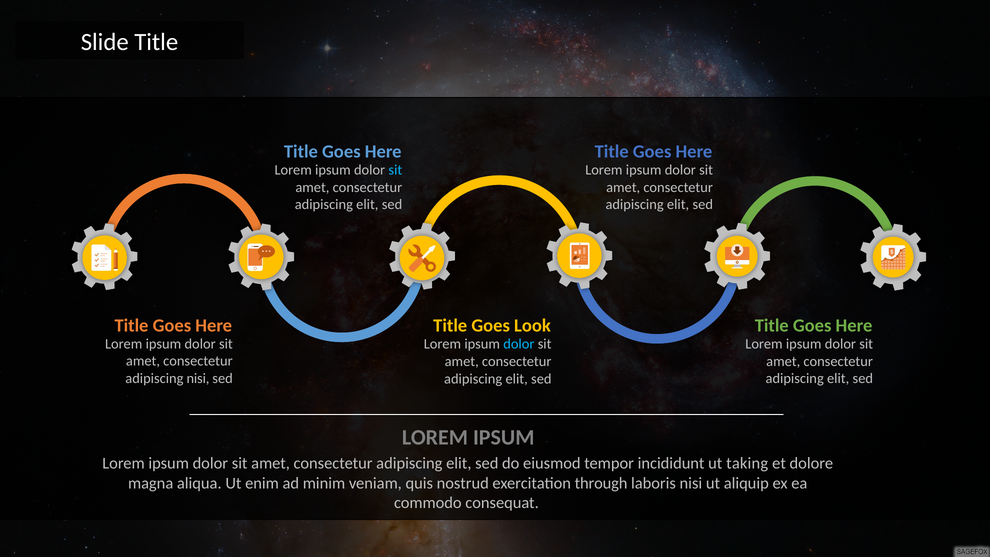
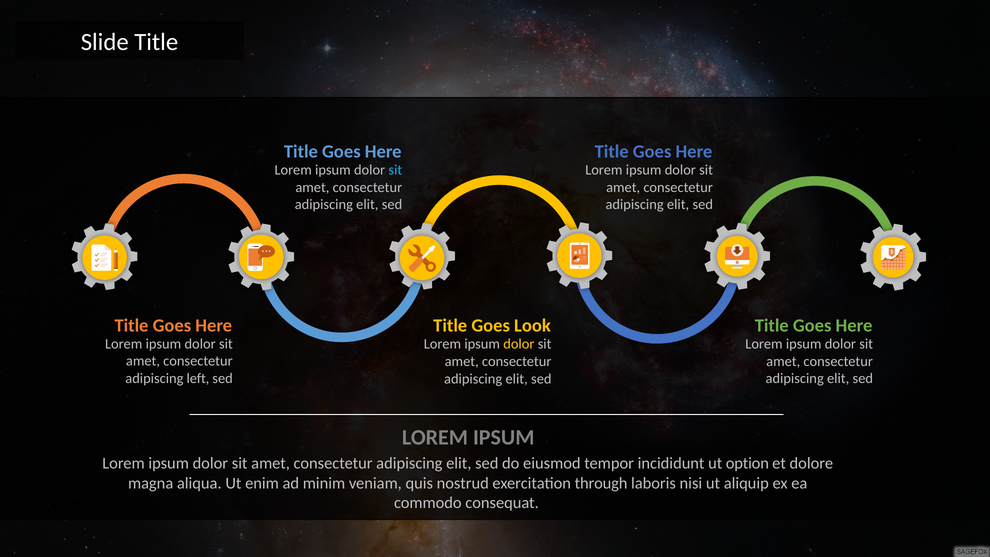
dolor at (519, 344) colour: light blue -> yellow
adipiscing nisi: nisi -> left
taking: taking -> option
